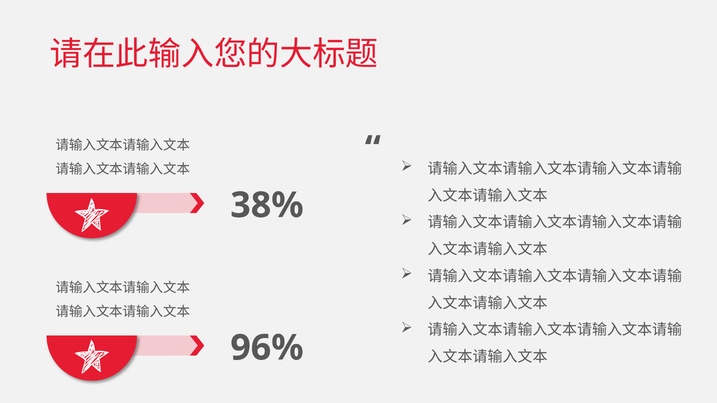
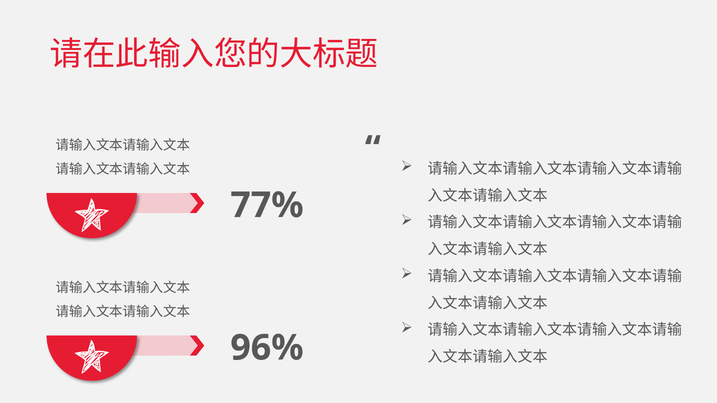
38%: 38% -> 77%
